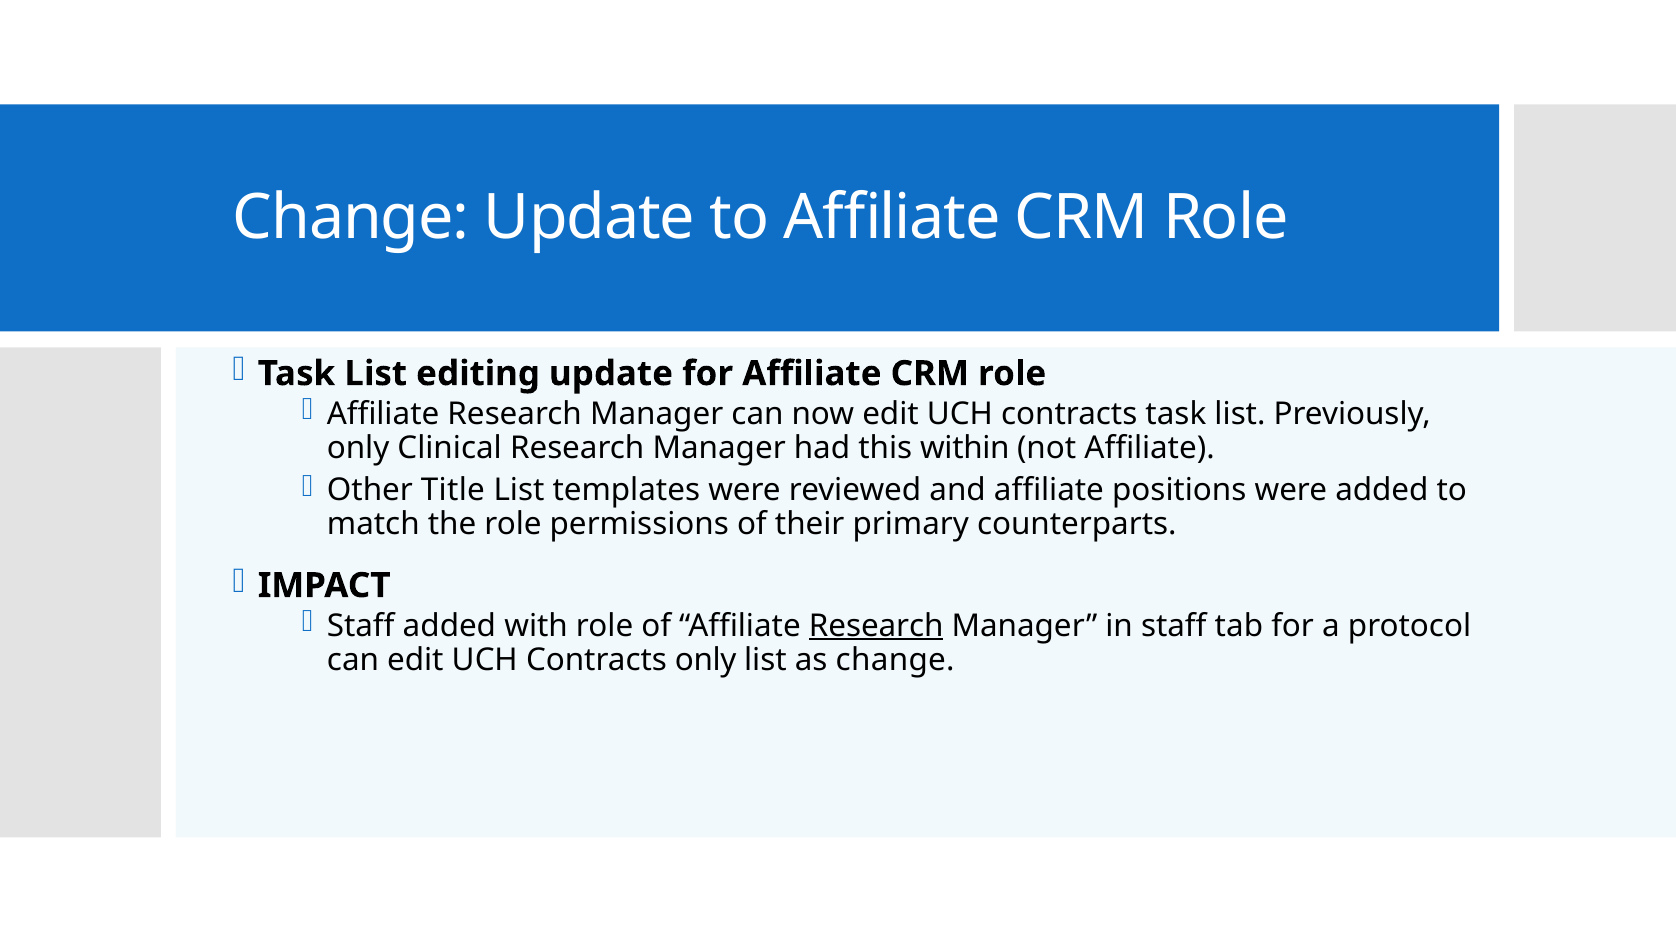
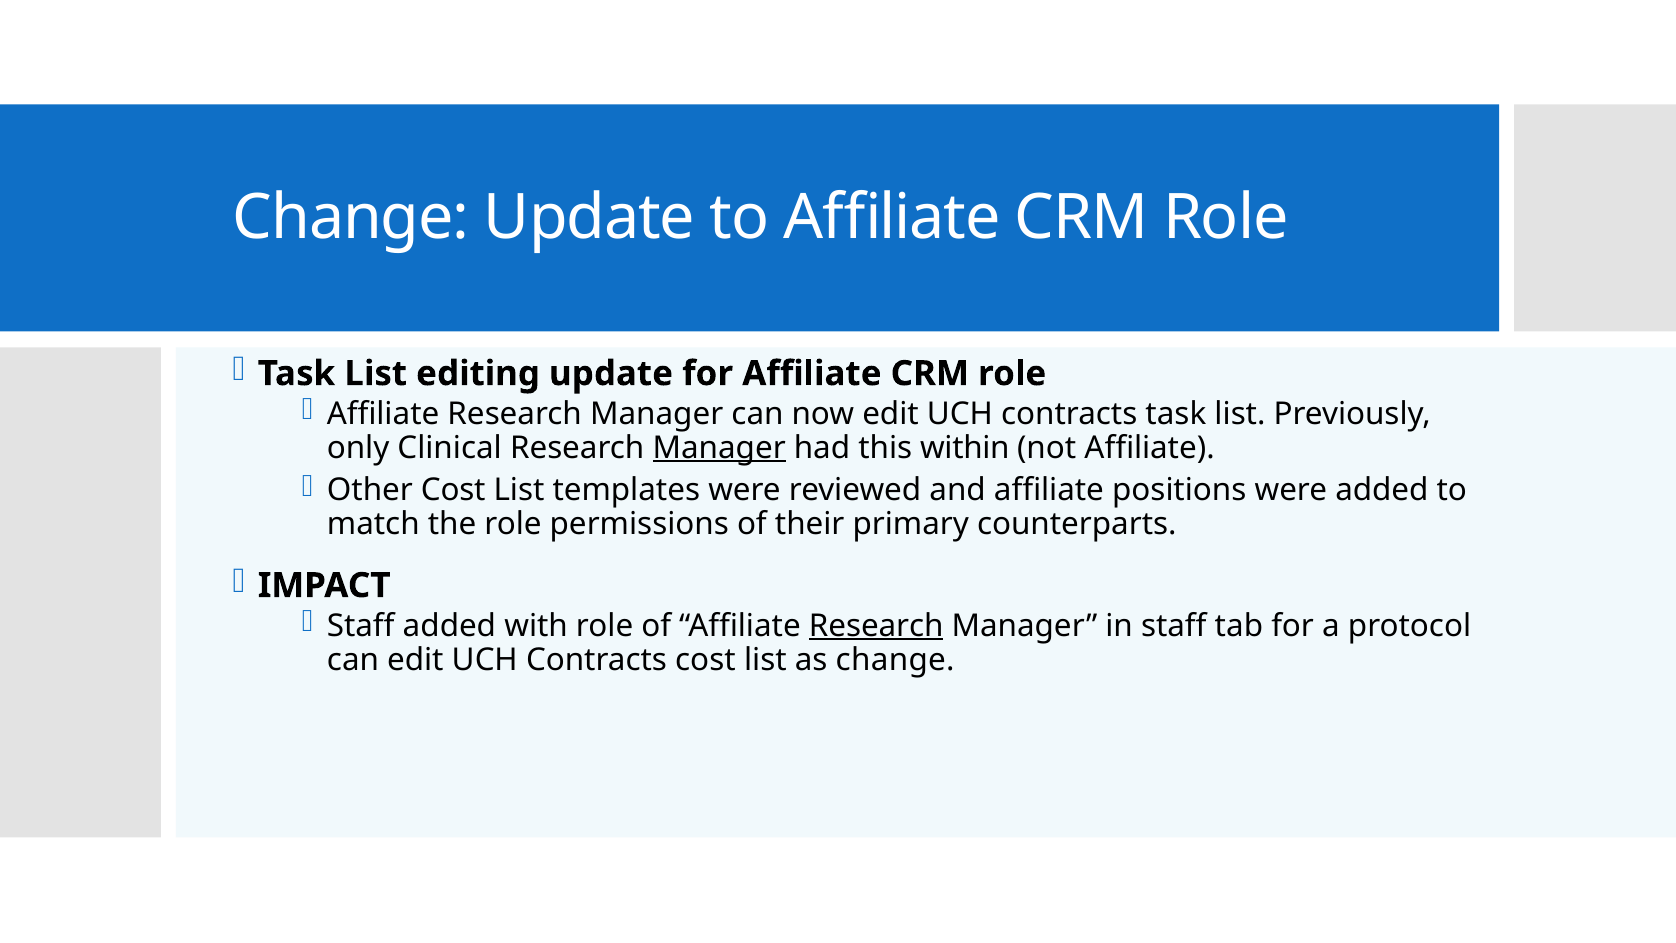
Manager at (719, 448) underline: none -> present
Other Title: Title -> Cost
Contracts only: only -> cost
